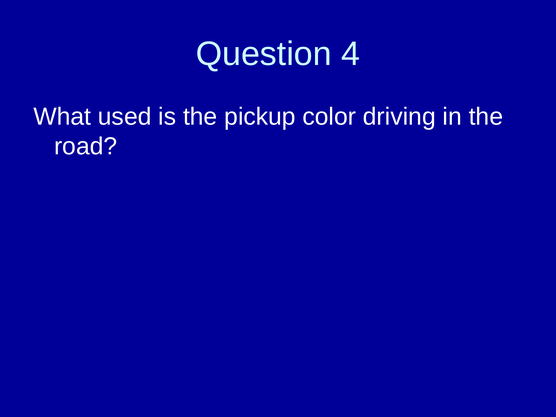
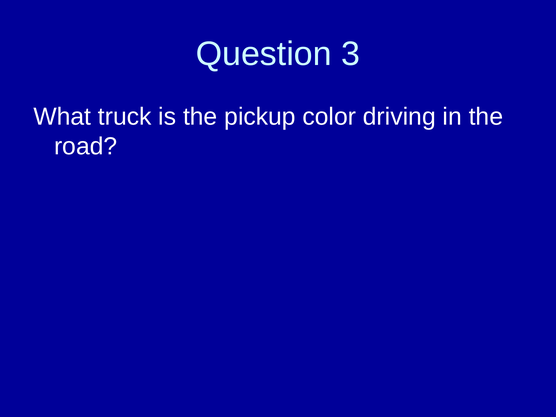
4: 4 -> 3
used: used -> truck
